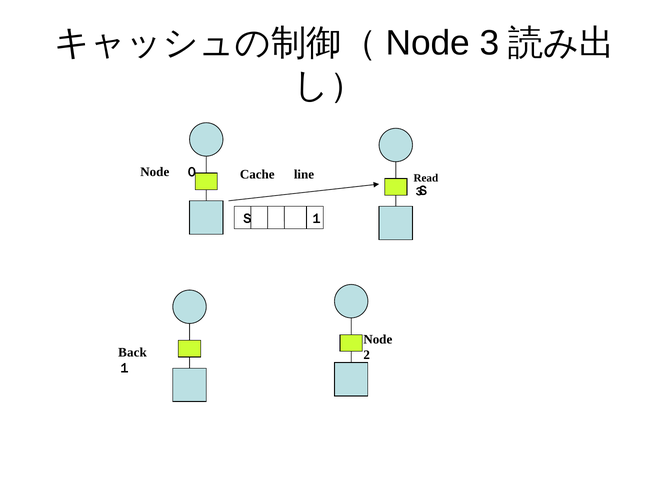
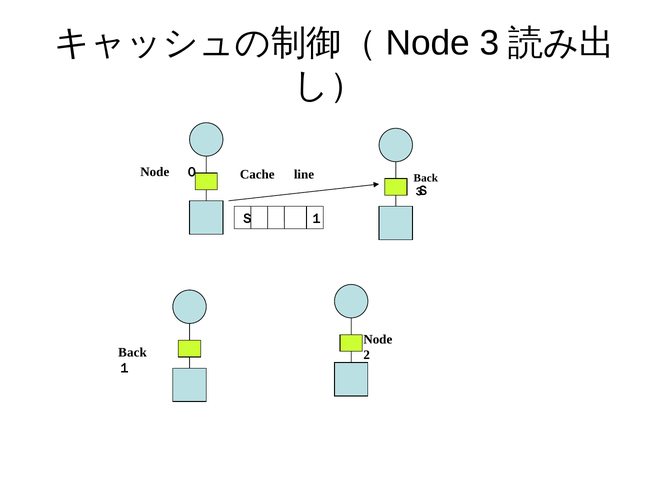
Read at (426, 178): Read -> Back
